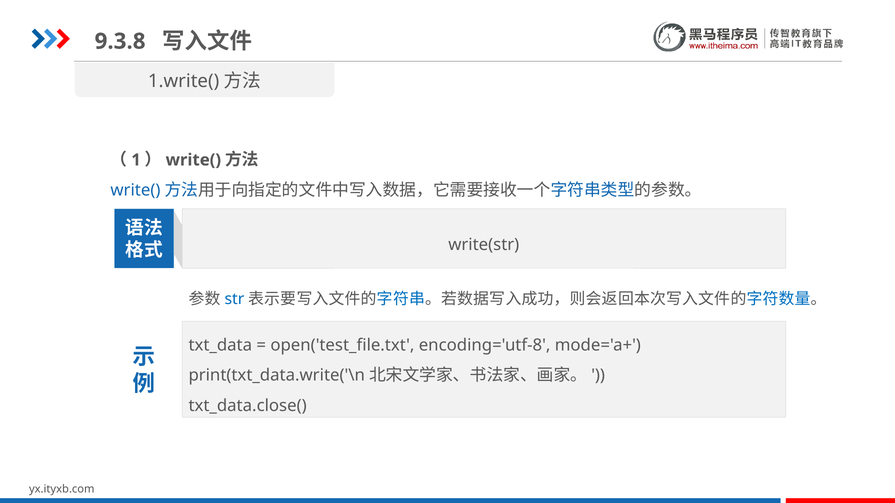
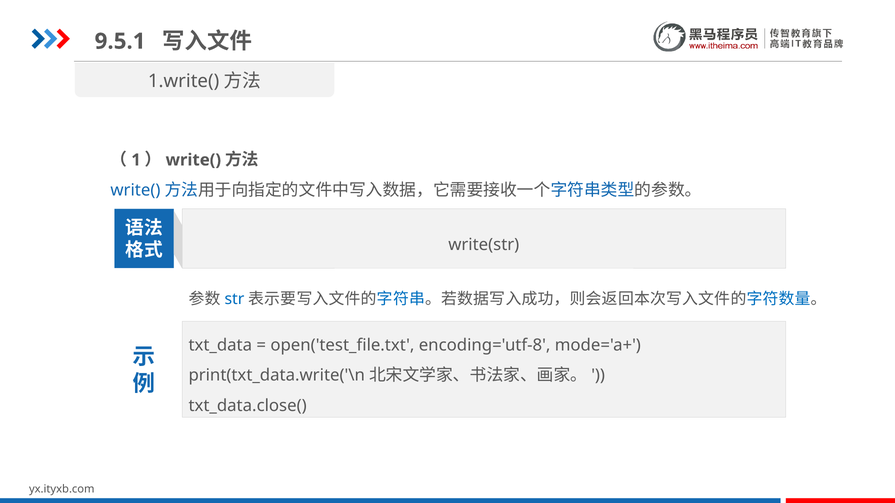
9.3.8: 9.3.8 -> 9.5.1
